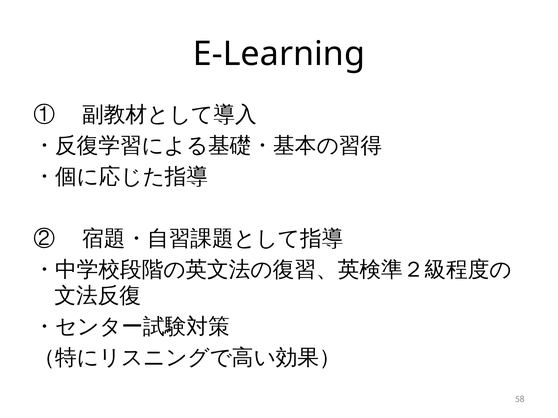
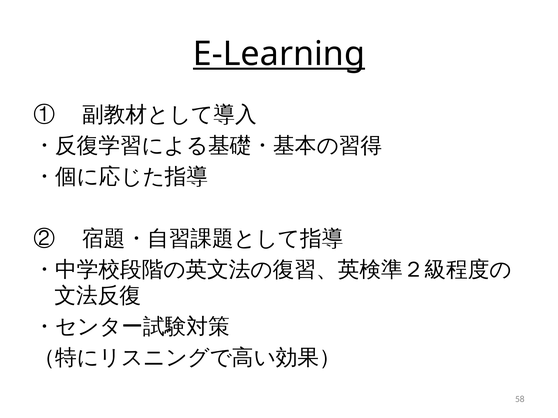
E-Learning underline: none -> present
